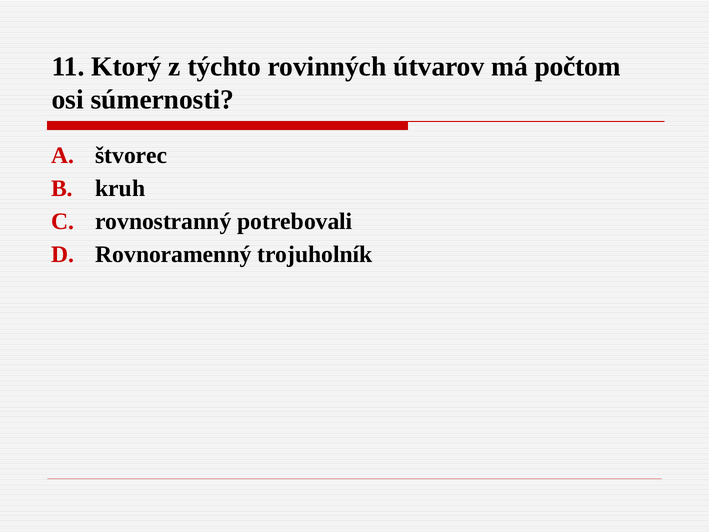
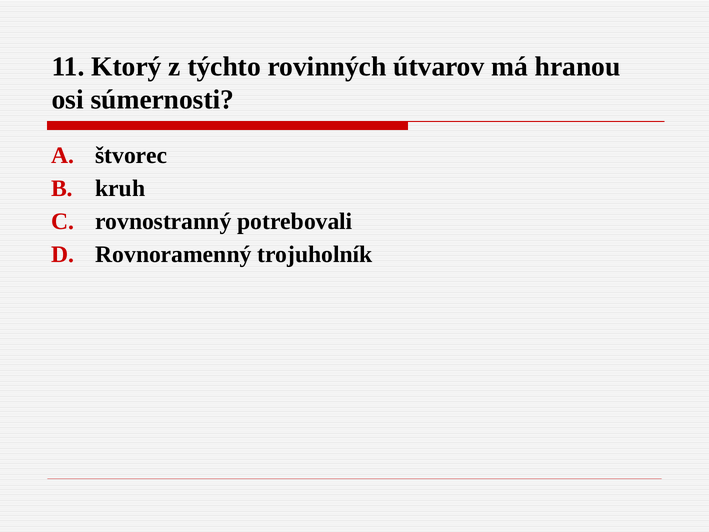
počtom: počtom -> hranou
